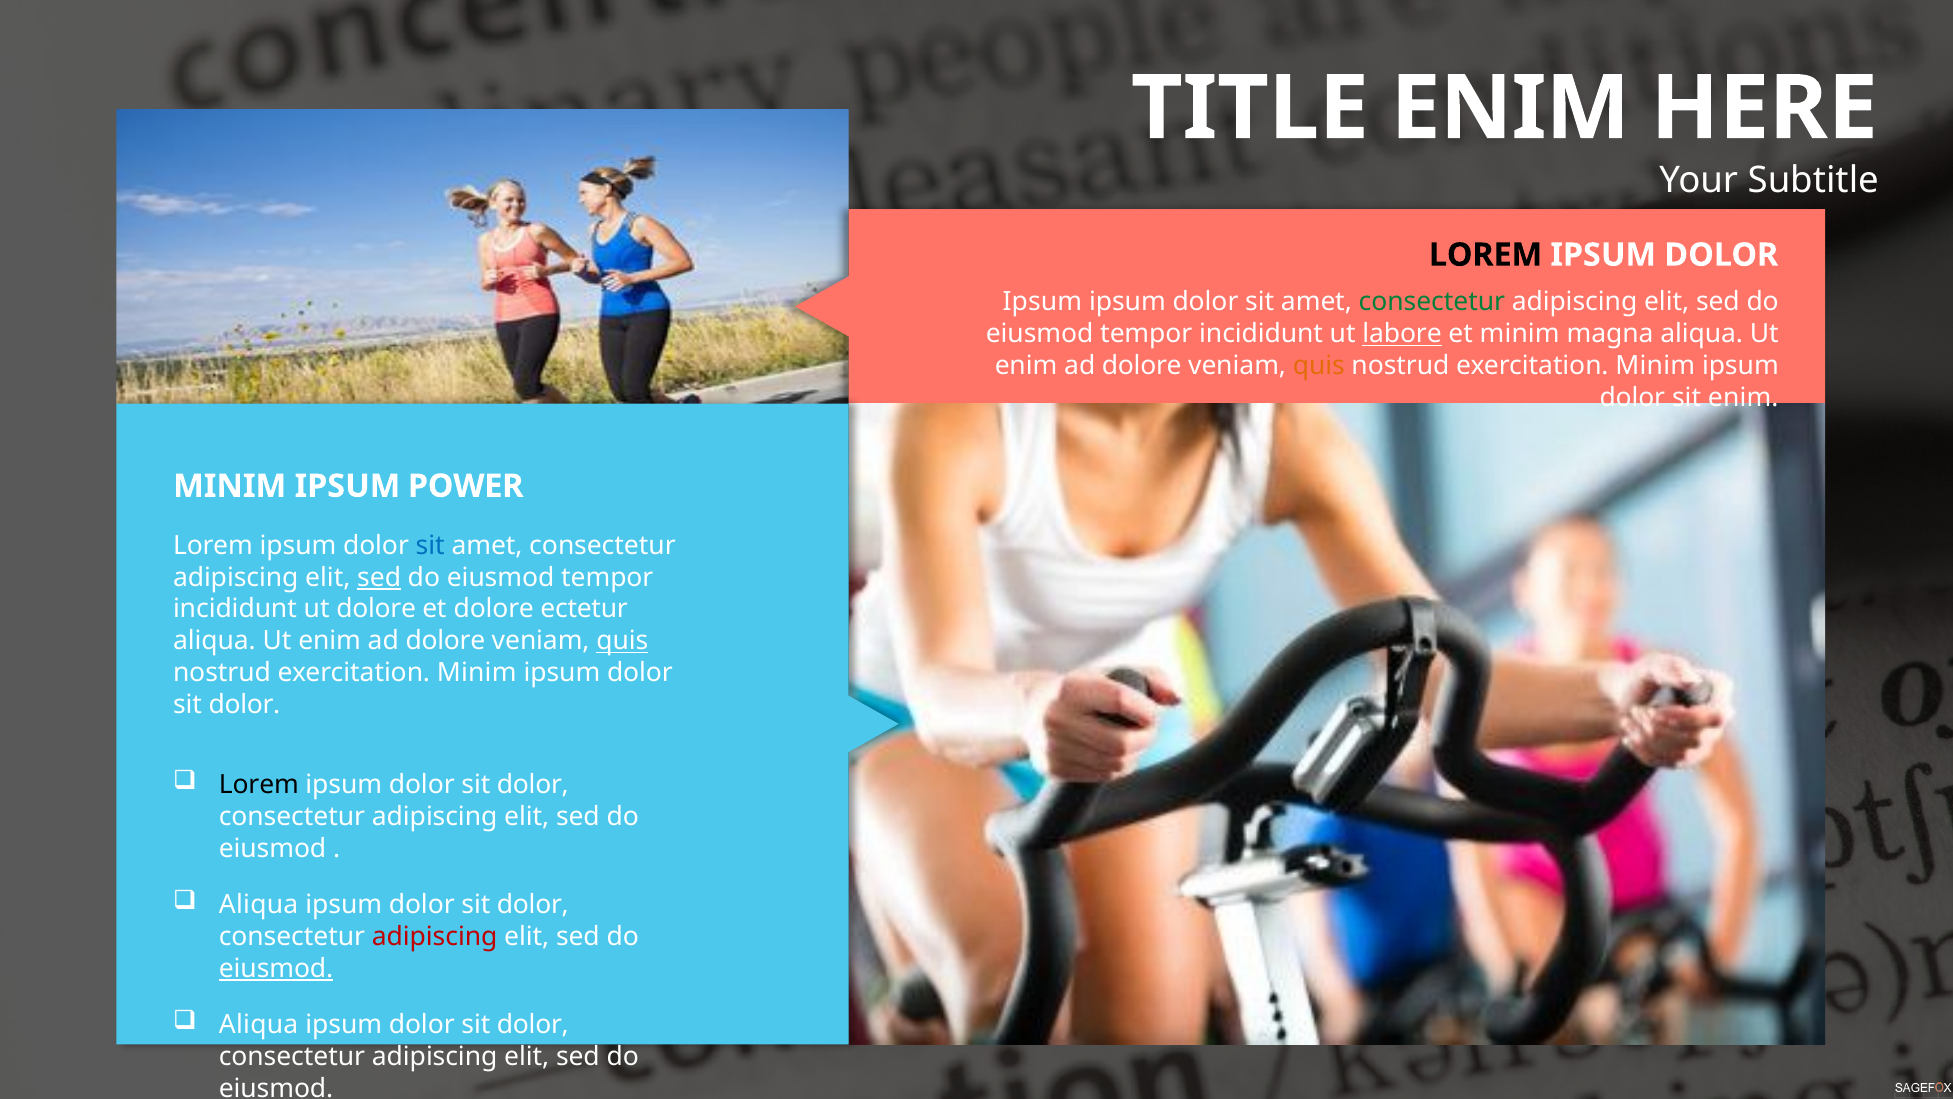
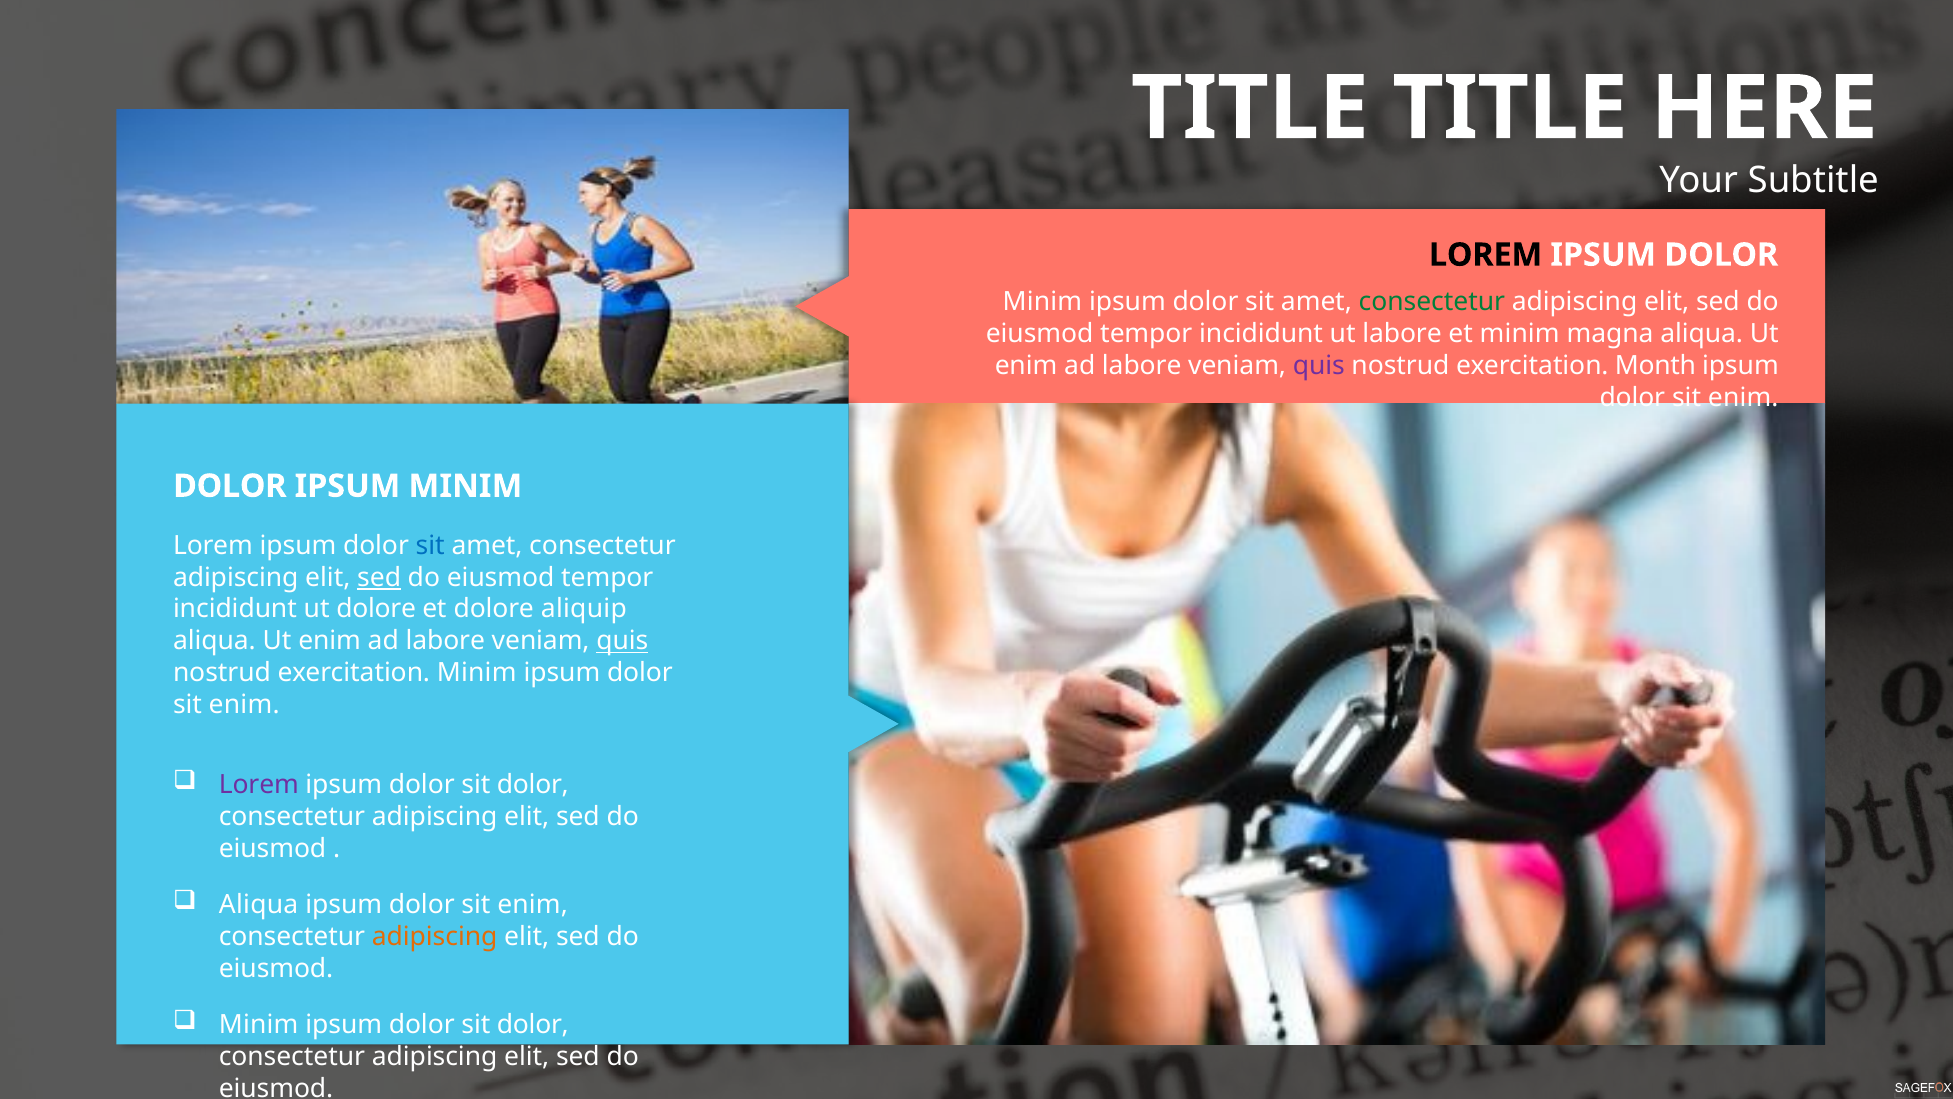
TITLE ENIM: ENIM -> TITLE
Ipsum at (1042, 302): Ipsum -> Minim
labore at (1402, 334) underline: present -> none
dolore at (1142, 366): dolore -> labore
quis at (1319, 366) colour: orange -> purple
Minim at (1655, 366): Minim -> Month
MINIM at (230, 486): MINIM -> DOLOR
IPSUM POWER: POWER -> MINIM
ectetur: ectetur -> aliquip
dolore at (445, 641): dolore -> labore
dolor at (244, 704): dolor -> enim
Lorem at (259, 785) colour: black -> purple
dolor at (533, 905): dolor -> enim
adipiscing at (435, 936) colour: red -> orange
eiusmod at (276, 968) underline: present -> none
Aliqua at (259, 1024): Aliqua -> Minim
